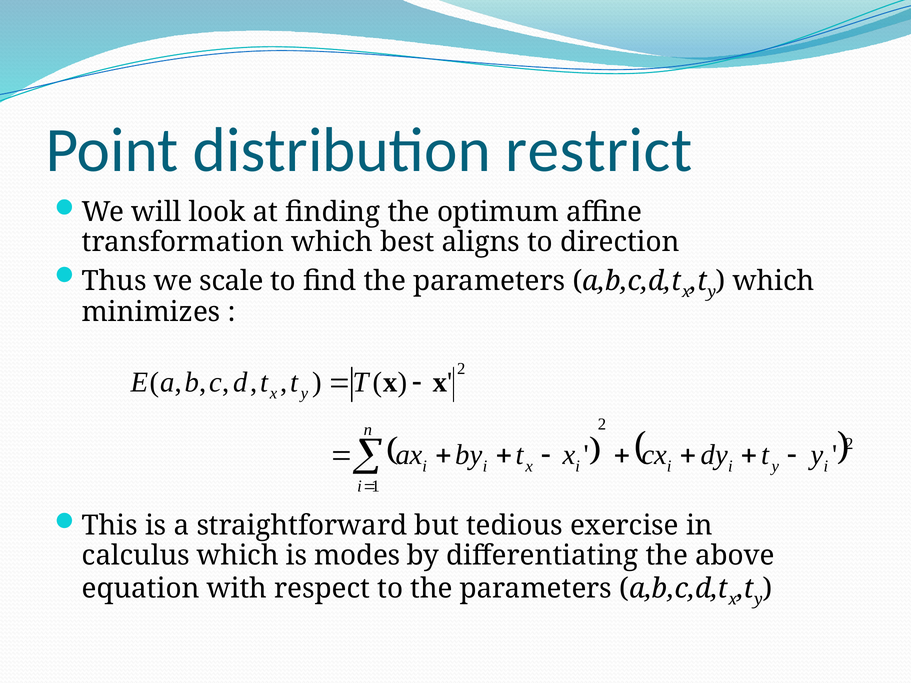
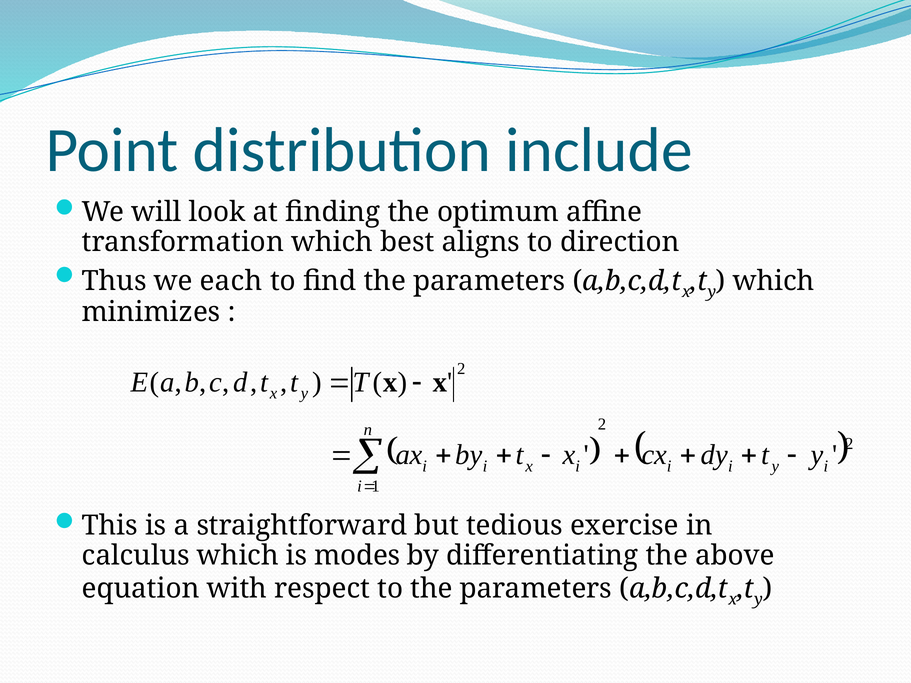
restrict: restrict -> include
scale: scale -> each
